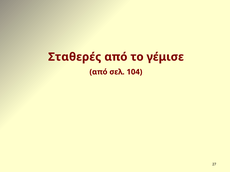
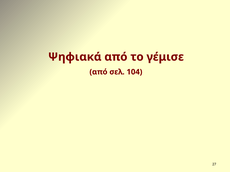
Σταθερές: Σταθερές -> Ψηφιακά
